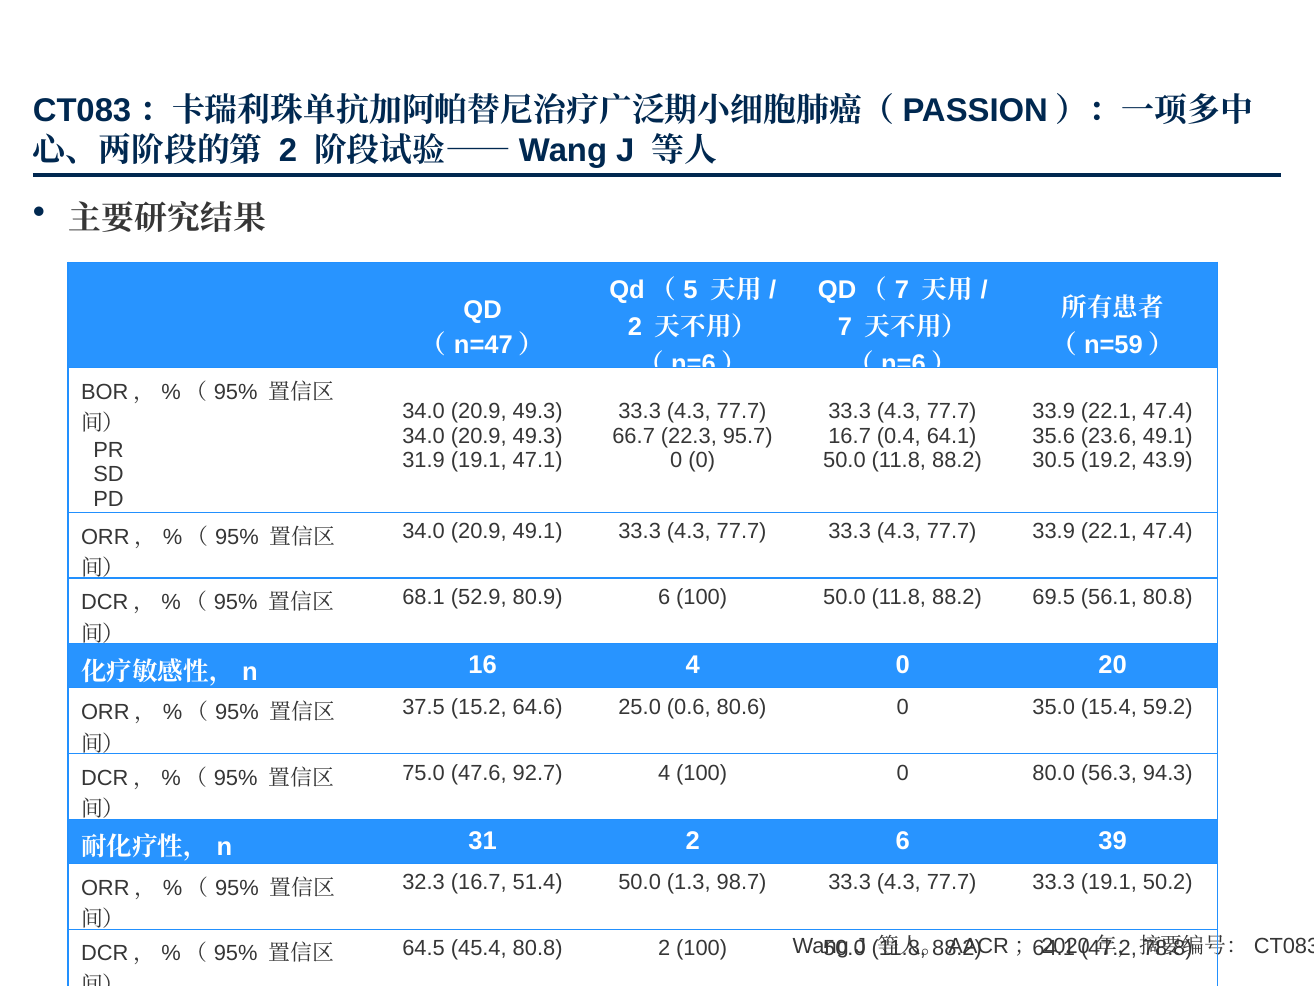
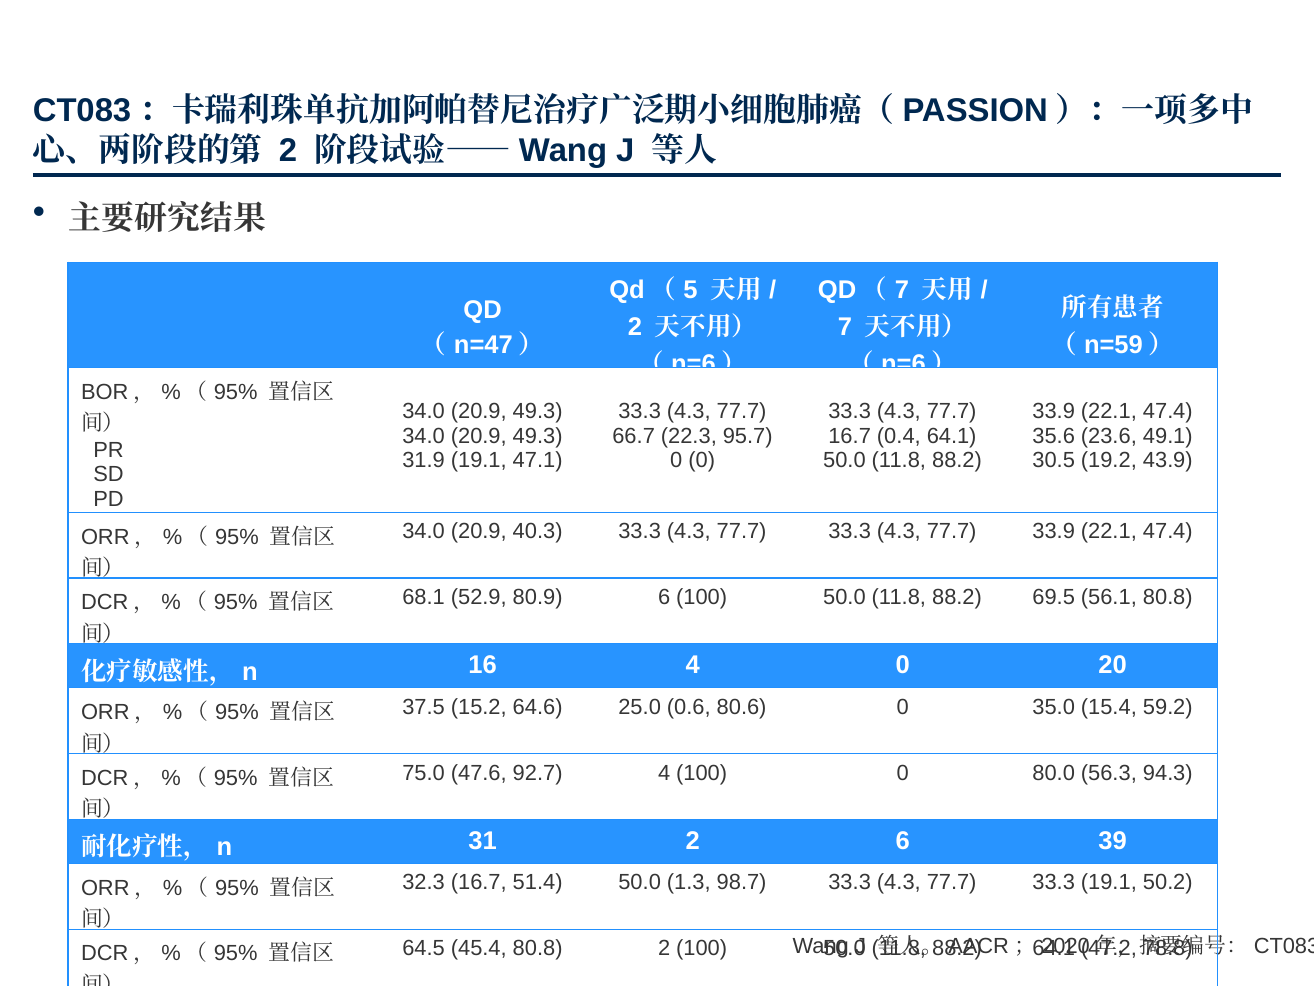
20.9 49.1: 49.1 -> 40.3
